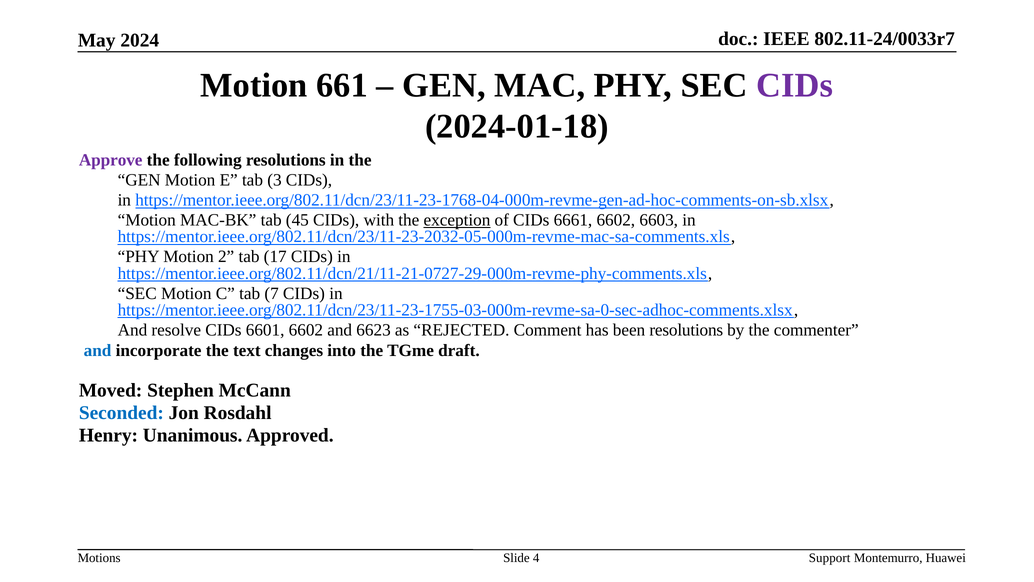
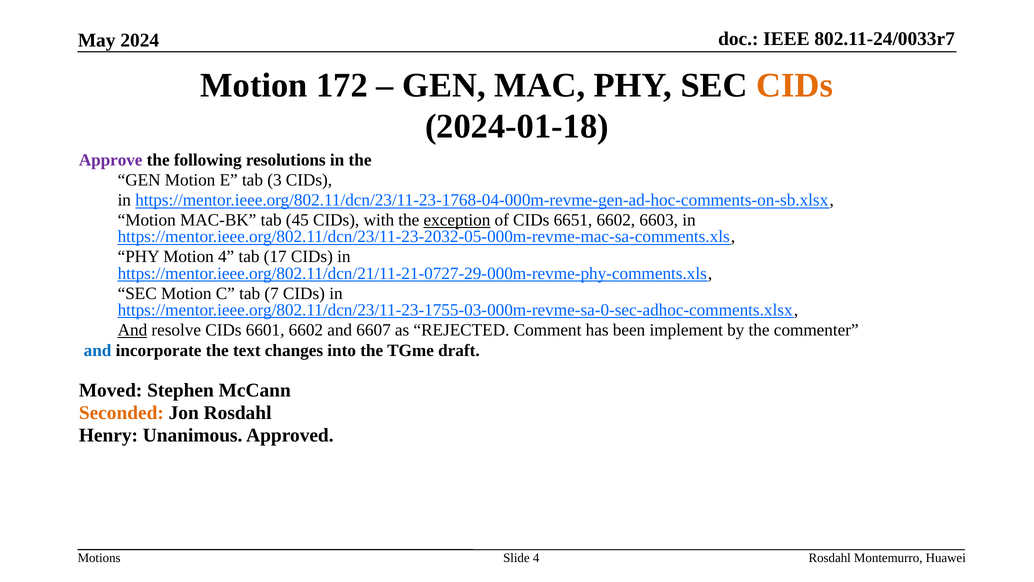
661: 661 -> 172
CIDs at (795, 85) colour: purple -> orange
6661: 6661 -> 6651
Motion 2: 2 -> 4
And at (132, 330) underline: none -> present
6623: 6623 -> 6607
been resolutions: resolutions -> implement
Seconded colour: blue -> orange
Support at (830, 558): Support -> Rosdahl
